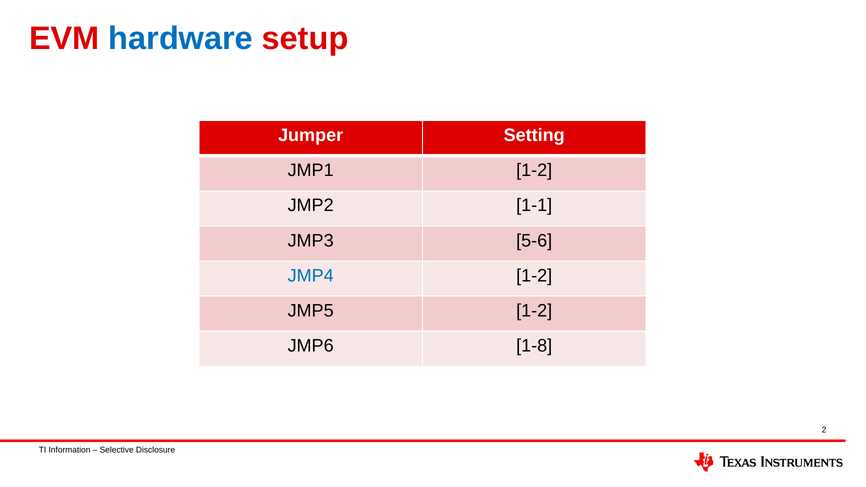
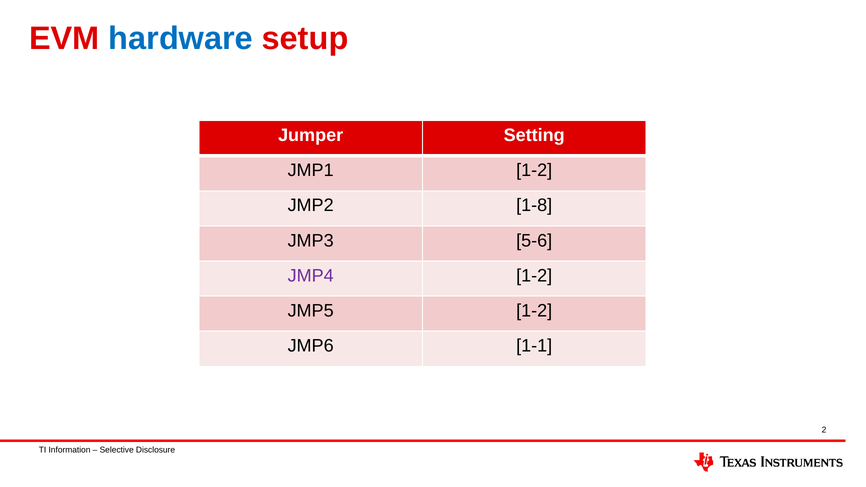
1-1: 1-1 -> 1-8
JMP4 colour: blue -> purple
1-8: 1-8 -> 1-1
